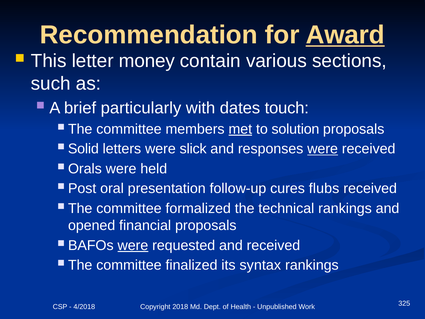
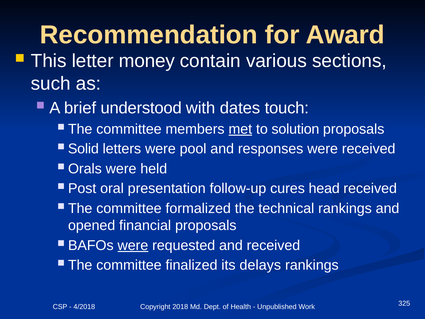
Award underline: present -> none
particularly: particularly -> understood
slick: slick -> pool
were at (323, 149) underline: present -> none
flubs: flubs -> head
syntax: syntax -> delays
